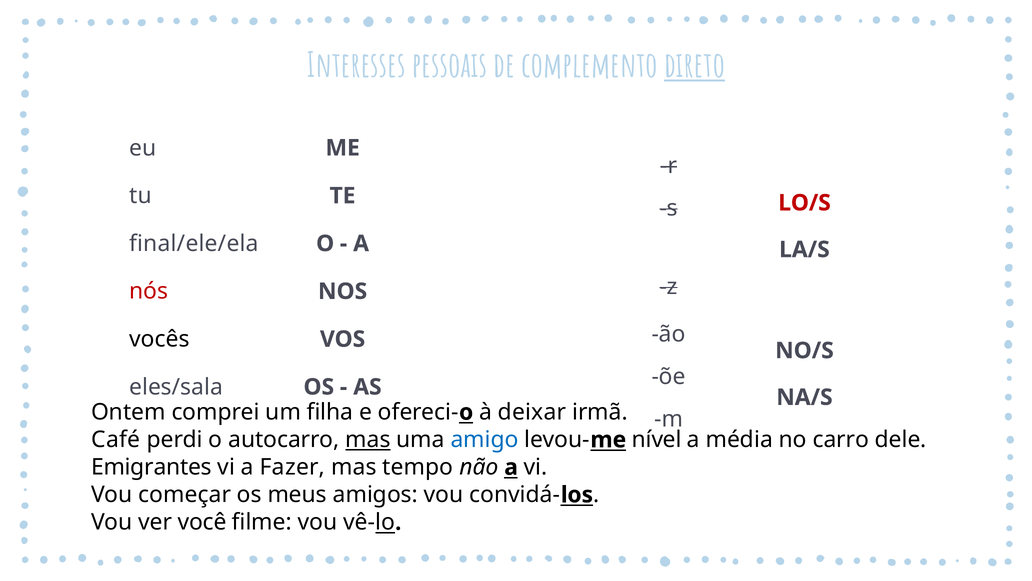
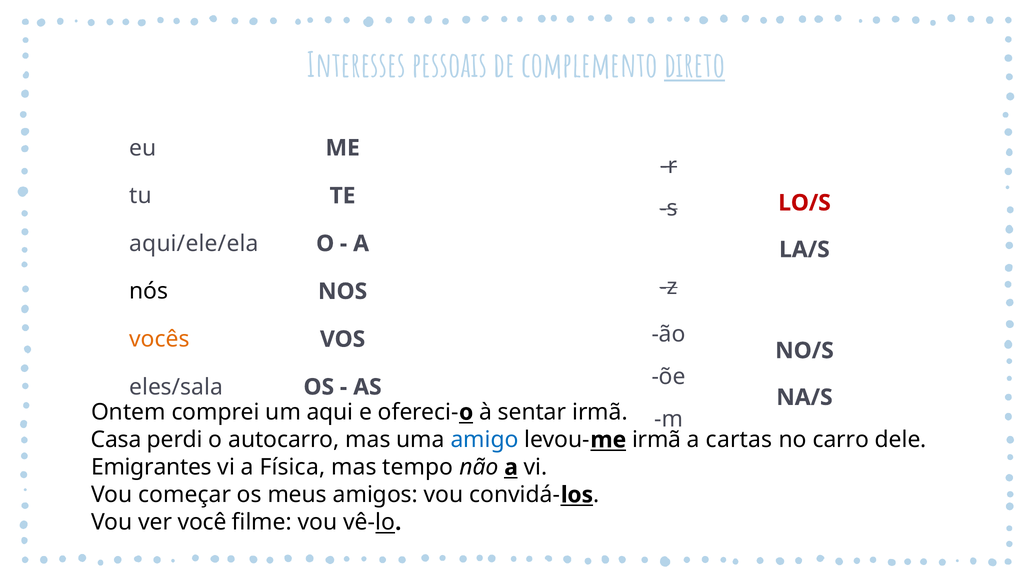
final/ele/ela: final/ele/ela -> aqui/ele/ela
nós colour: red -> black
vocês colour: black -> orange
filha: filha -> aqui
deixar: deixar -> sentar
Café: Café -> Casa
mas at (368, 439) underline: present -> none
levou-me nível: nível -> irmã
média: média -> cartas
Fazer: Fazer -> Física
